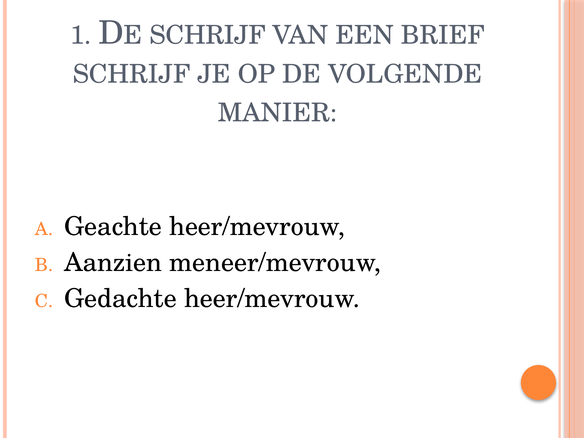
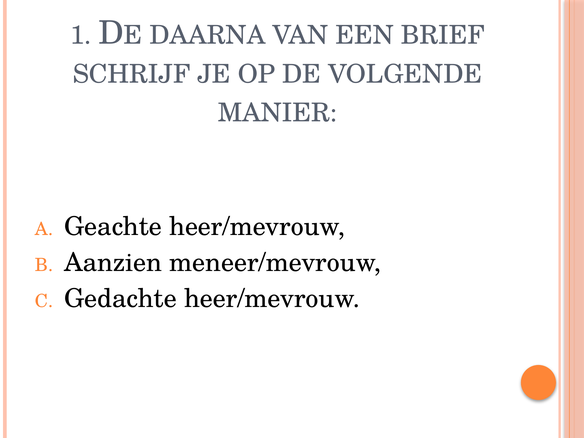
SCHRIJF at (208, 35): SCHRIJF -> DAARNA
